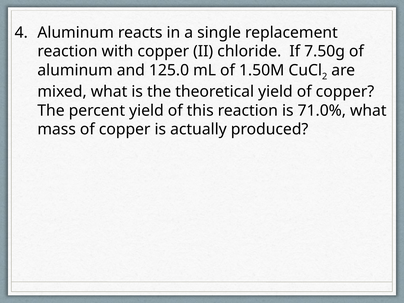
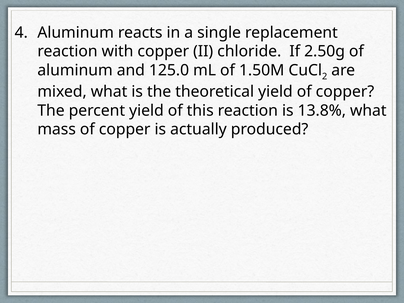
7.50g: 7.50g -> 2.50g
71.0%: 71.0% -> 13.8%
